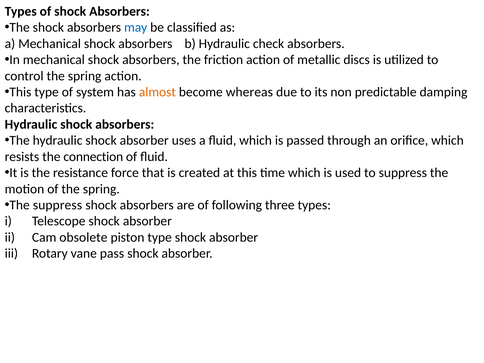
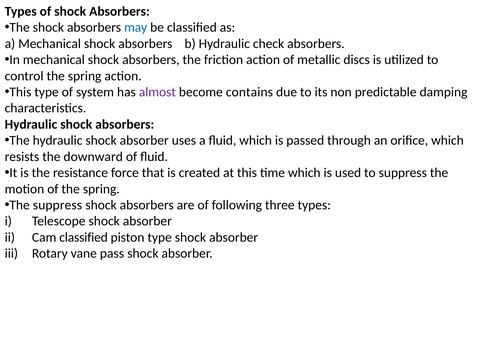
almost colour: orange -> purple
whereas: whereas -> contains
connection: connection -> downward
Cam obsolete: obsolete -> classified
